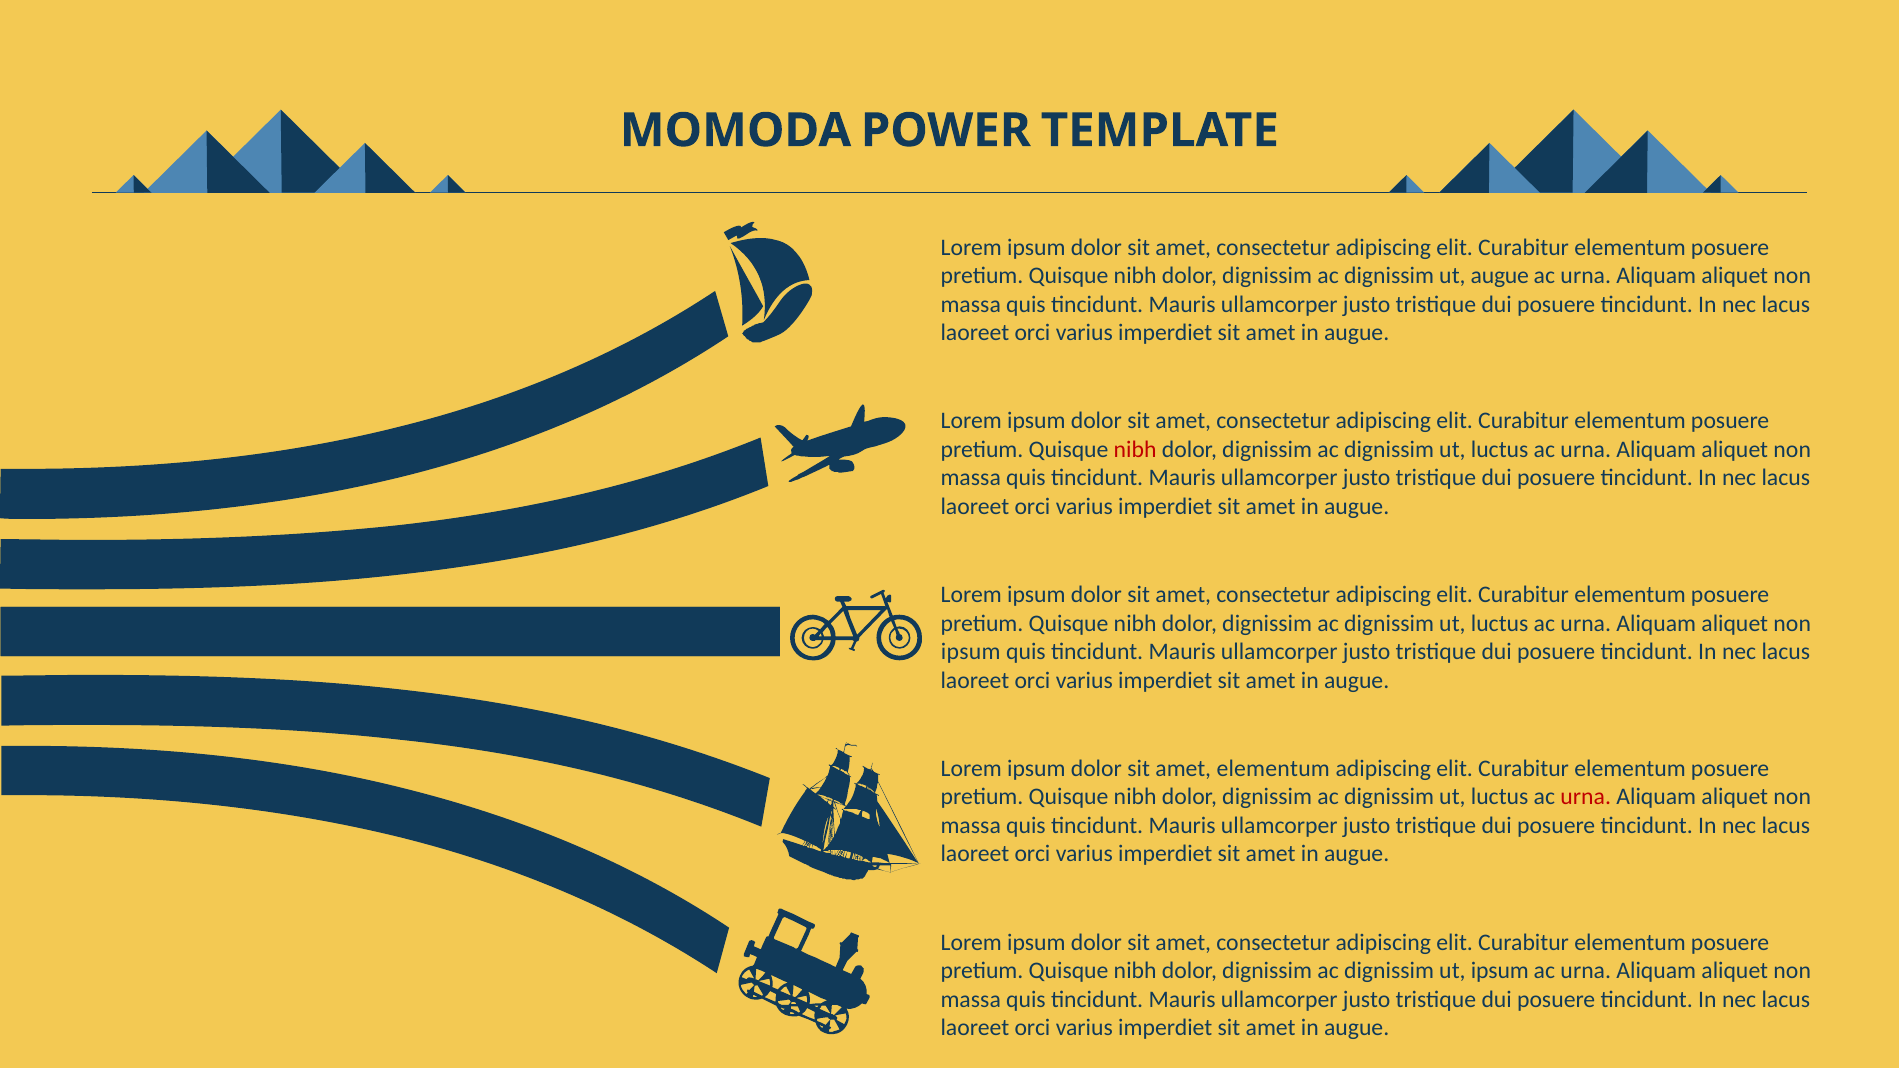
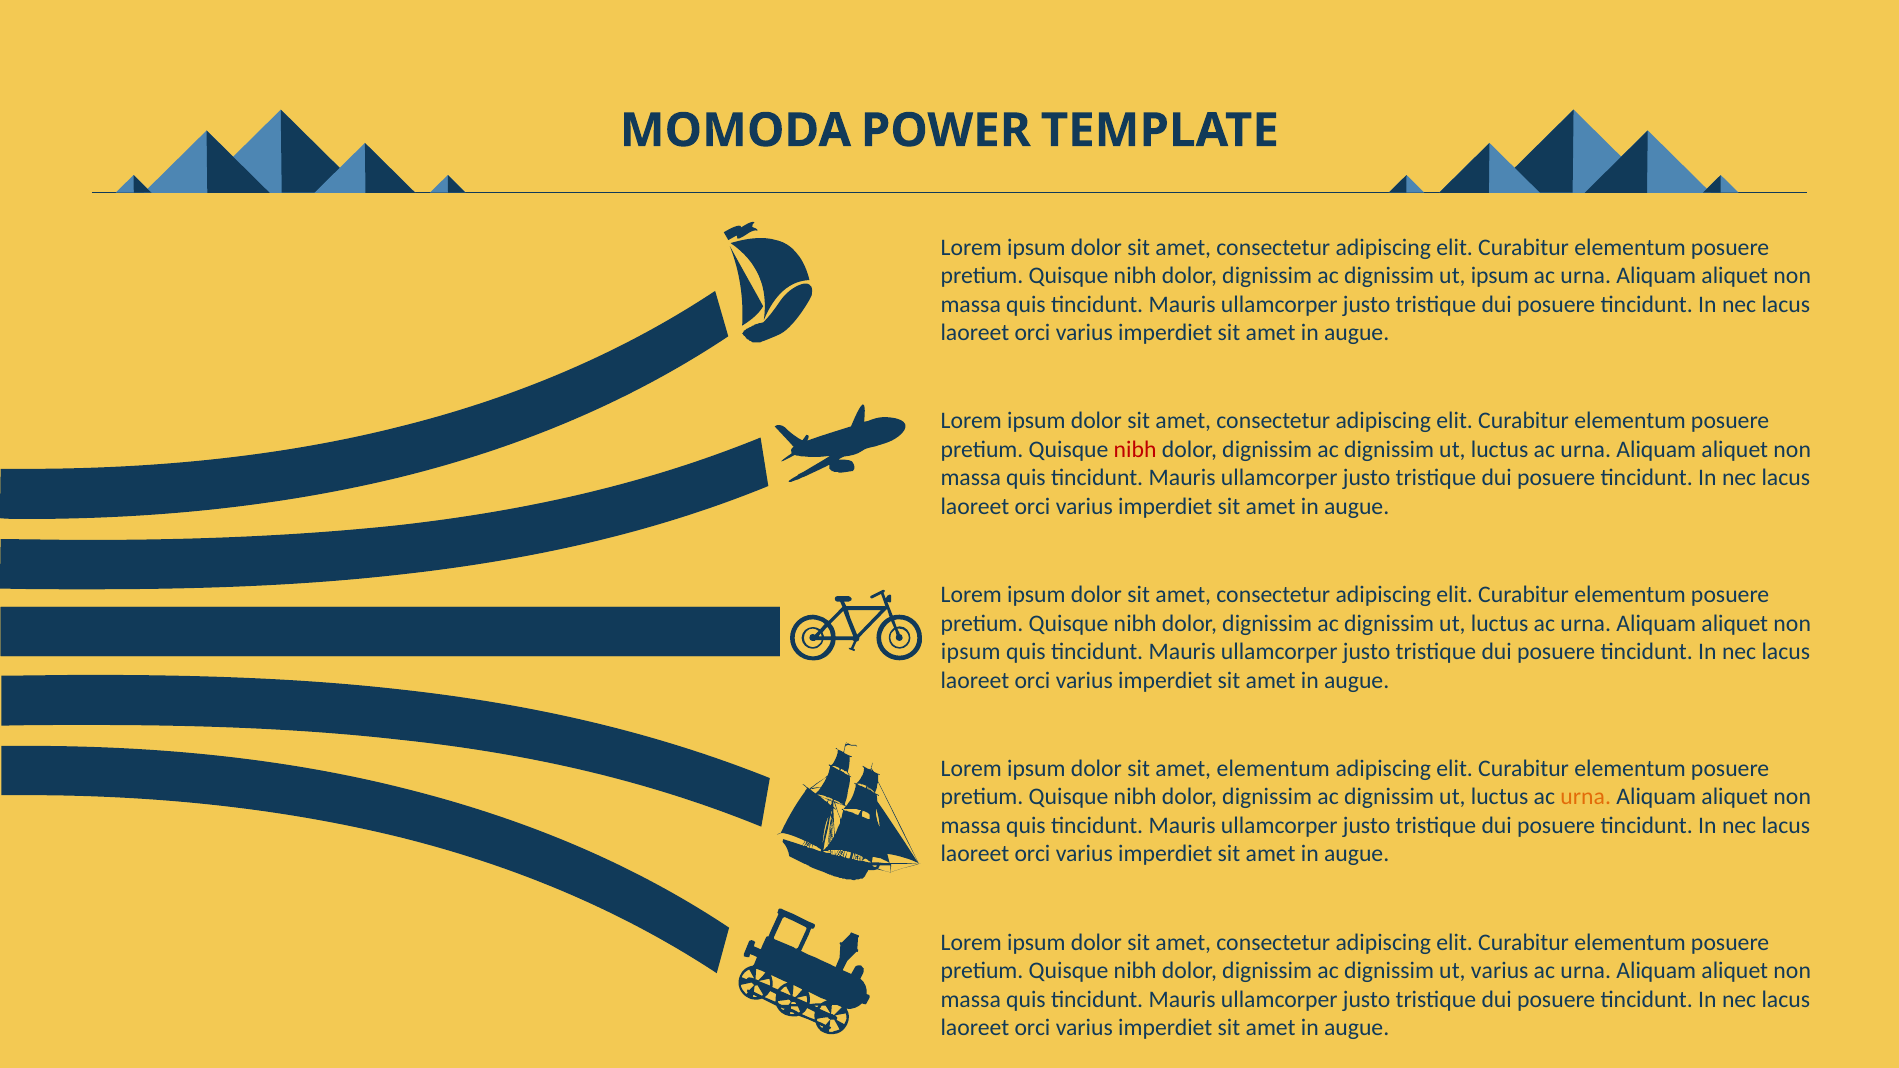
ut augue: augue -> ipsum
urna at (1586, 797) colour: red -> orange
ut ipsum: ipsum -> varius
